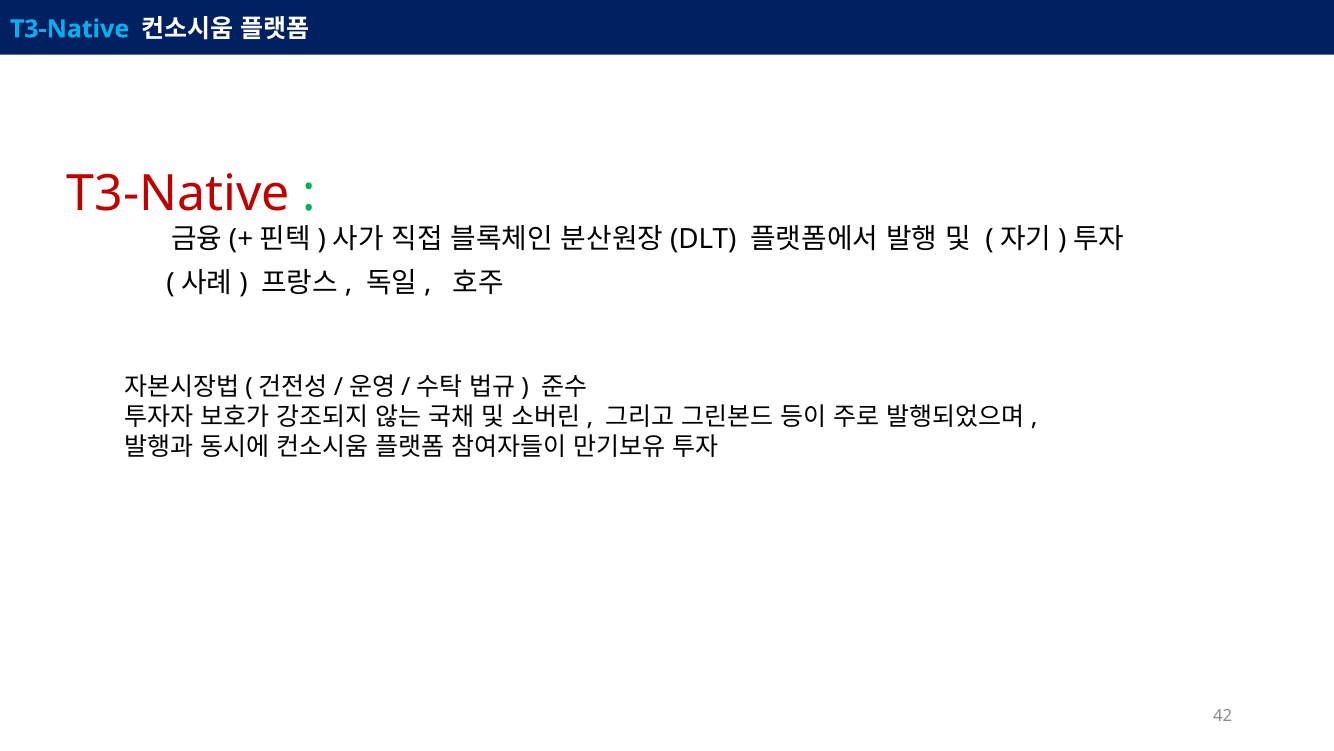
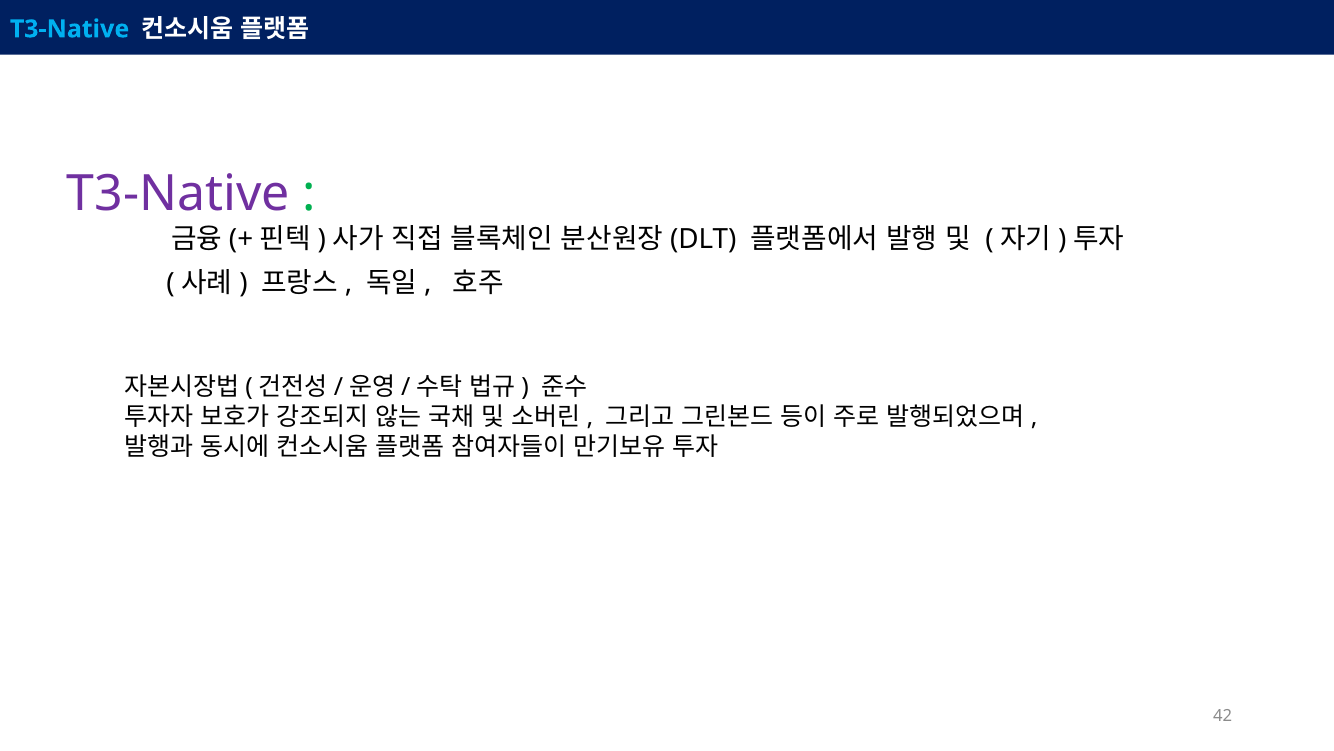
T3-Native at (178, 194) colour: red -> purple
